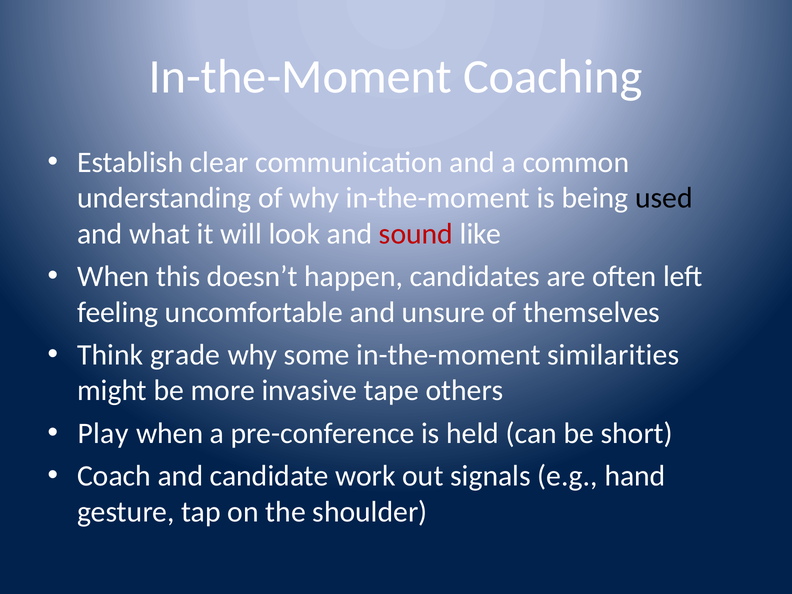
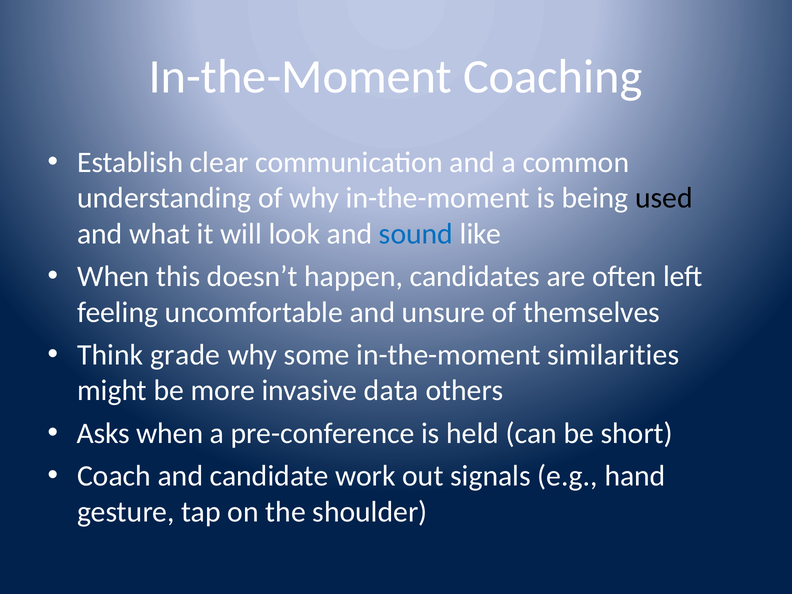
sound colour: red -> blue
tape: tape -> data
Play: Play -> Asks
